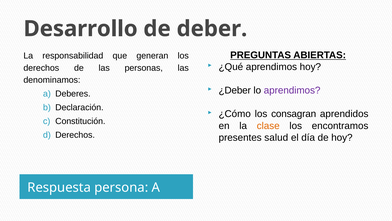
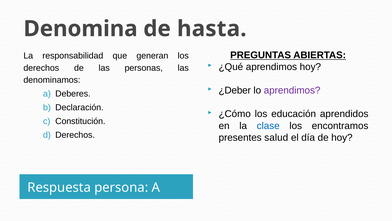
Desarrollo: Desarrollo -> Denomina
deber: deber -> hasta
consagran: consagran -> educación
clase colour: orange -> blue
